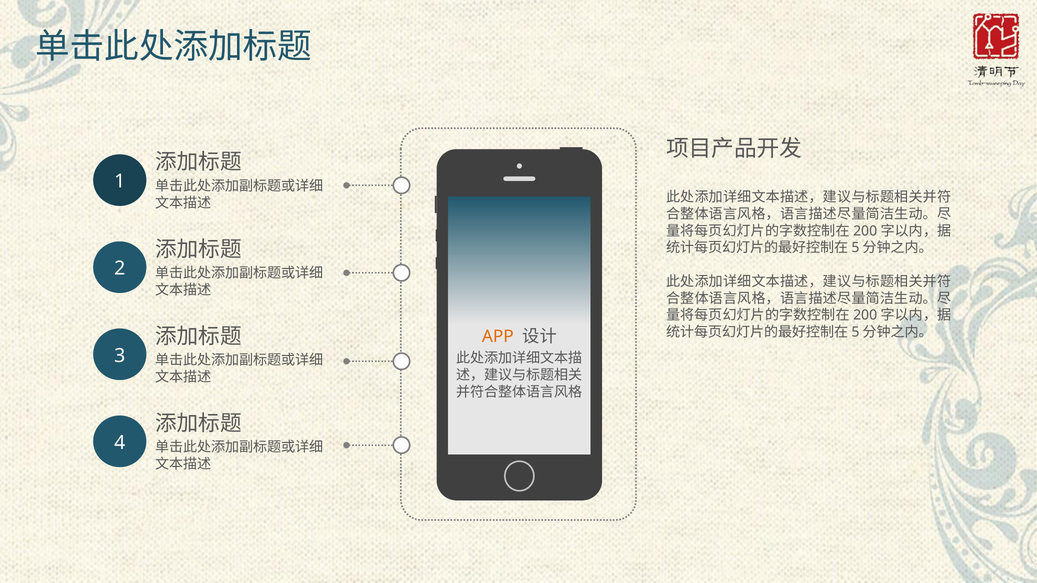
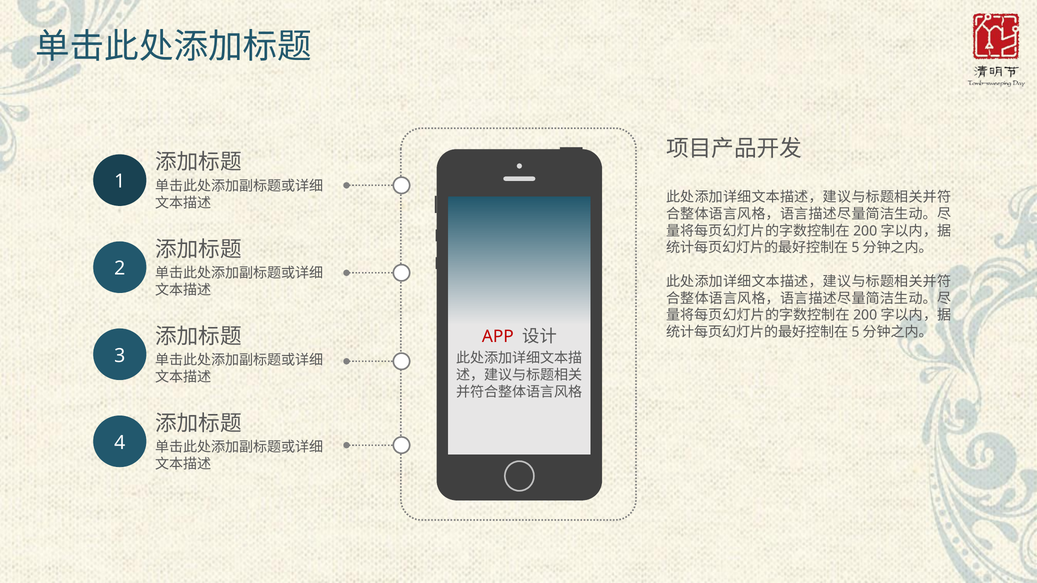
APP colour: orange -> red
